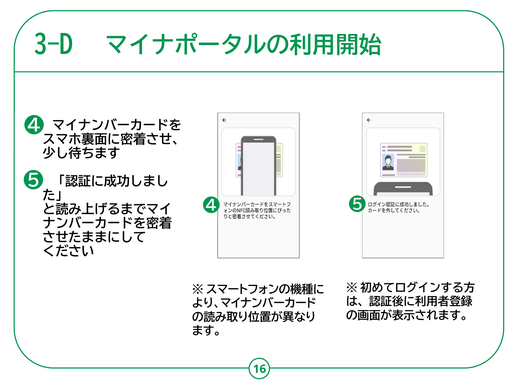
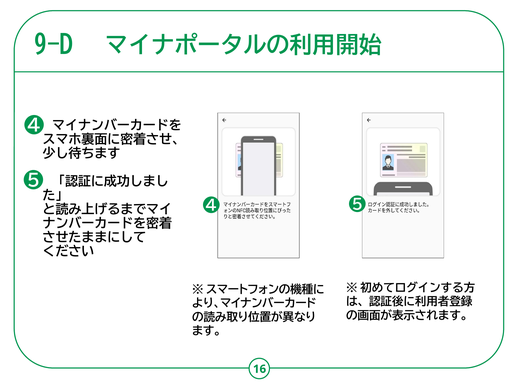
3-D: 3-D -> 9-D
